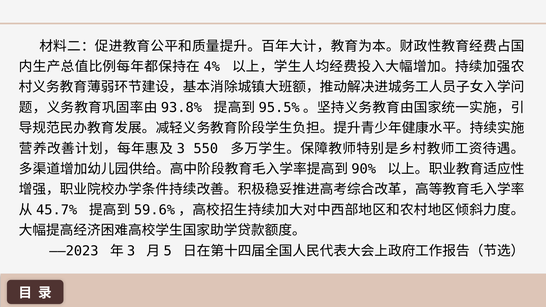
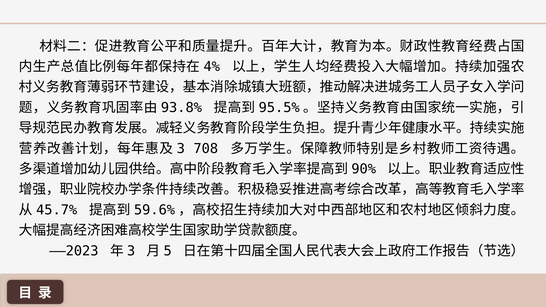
550: 550 -> 708
